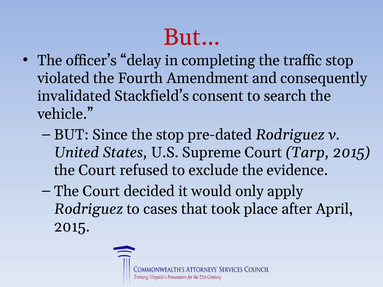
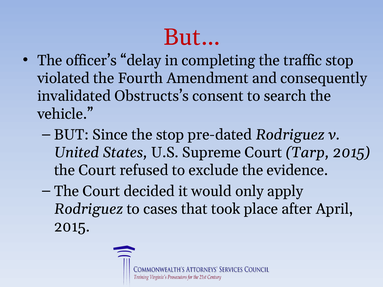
Stackfield’s: Stackfield’s -> Obstructs’s
